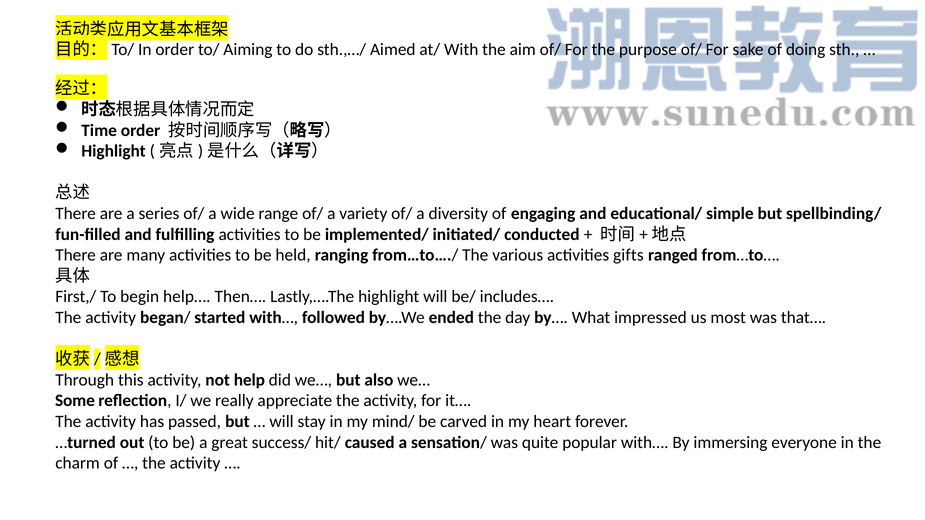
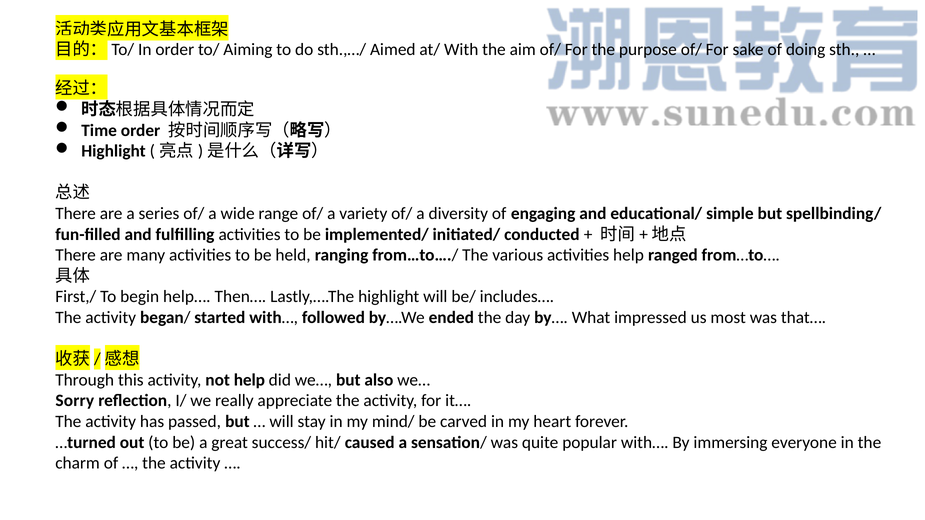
activities gifts: gifts -> help
Some: Some -> Sorry
